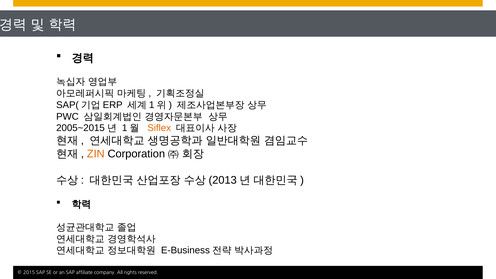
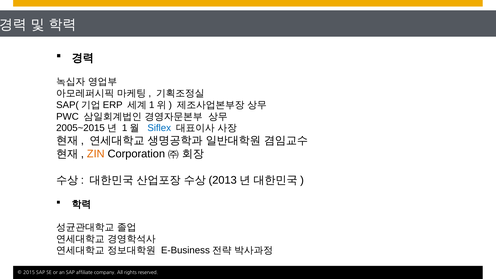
Siflex colour: orange -> blue
